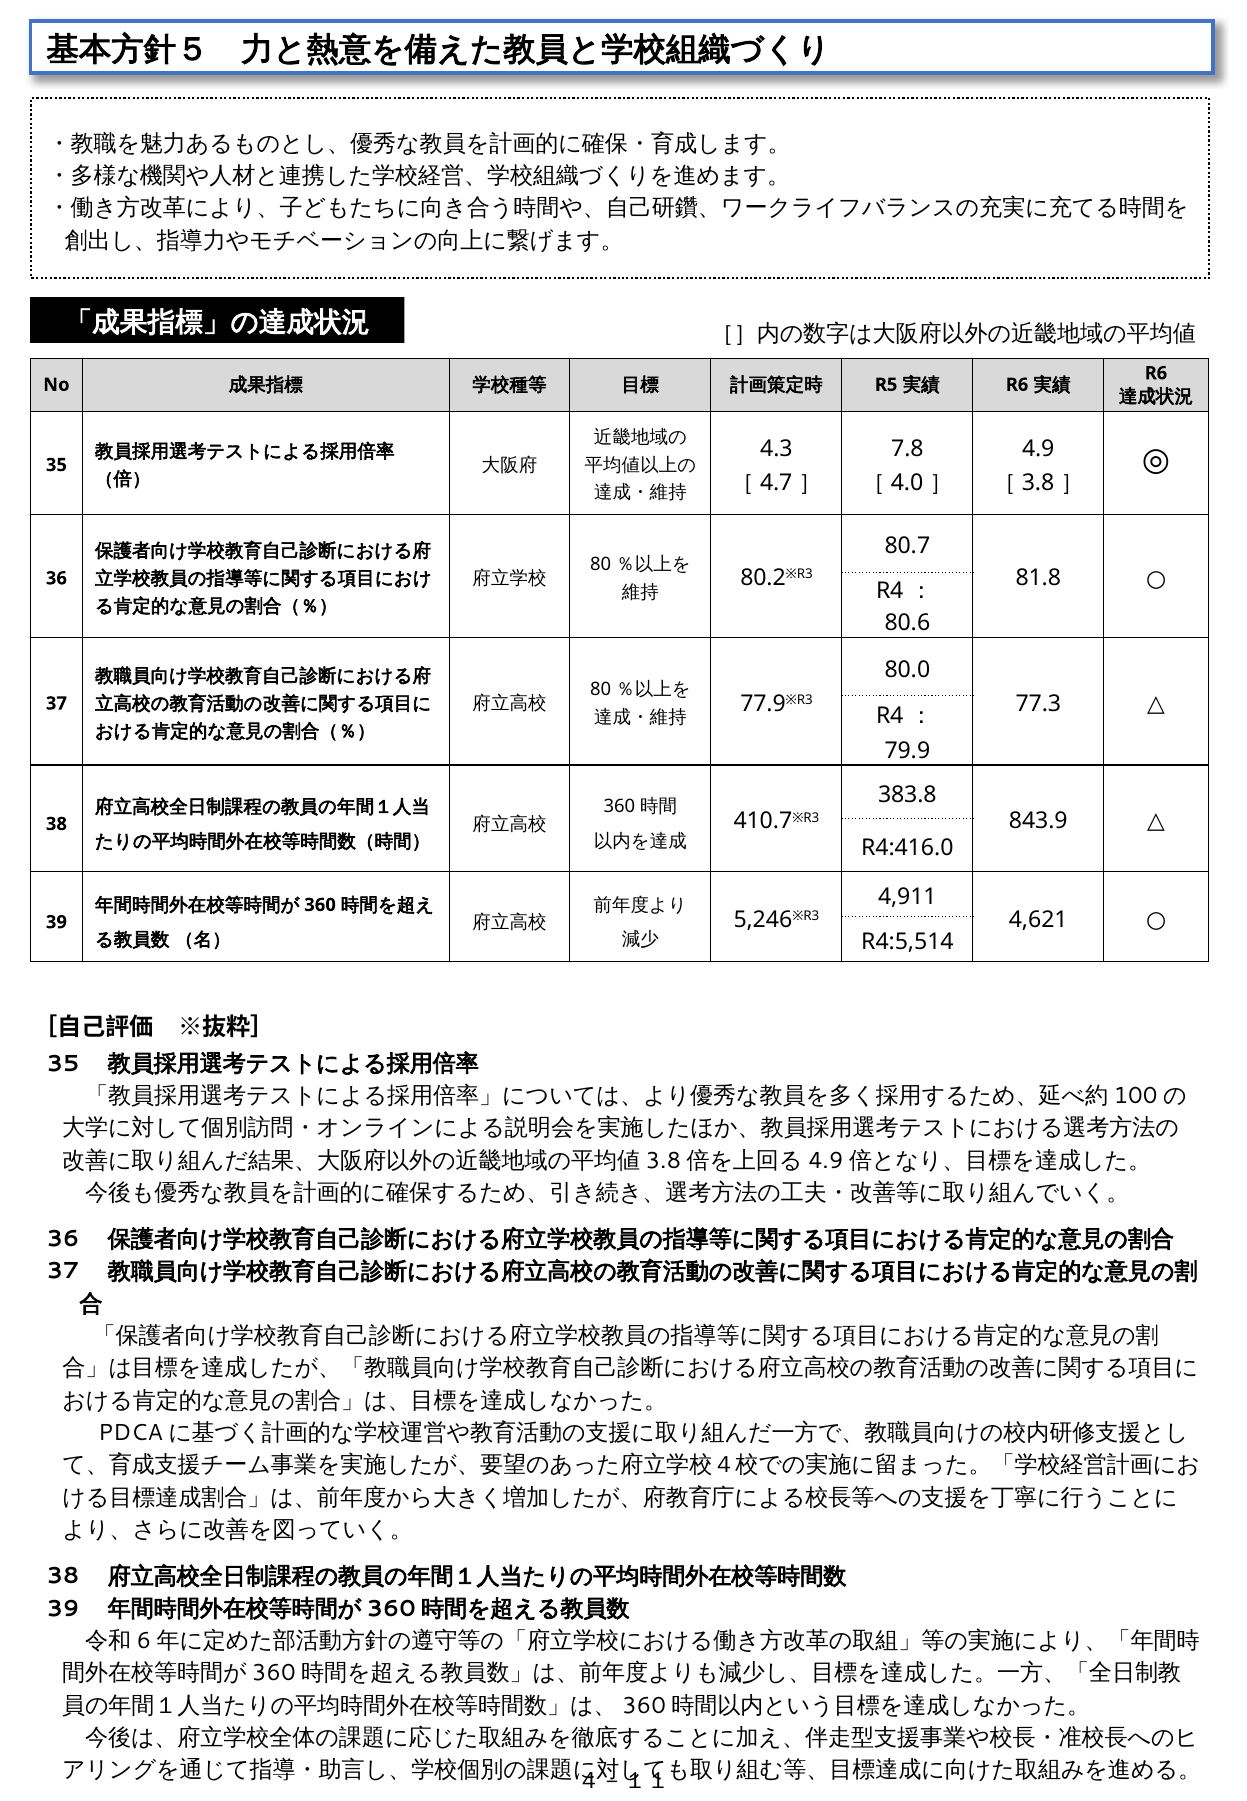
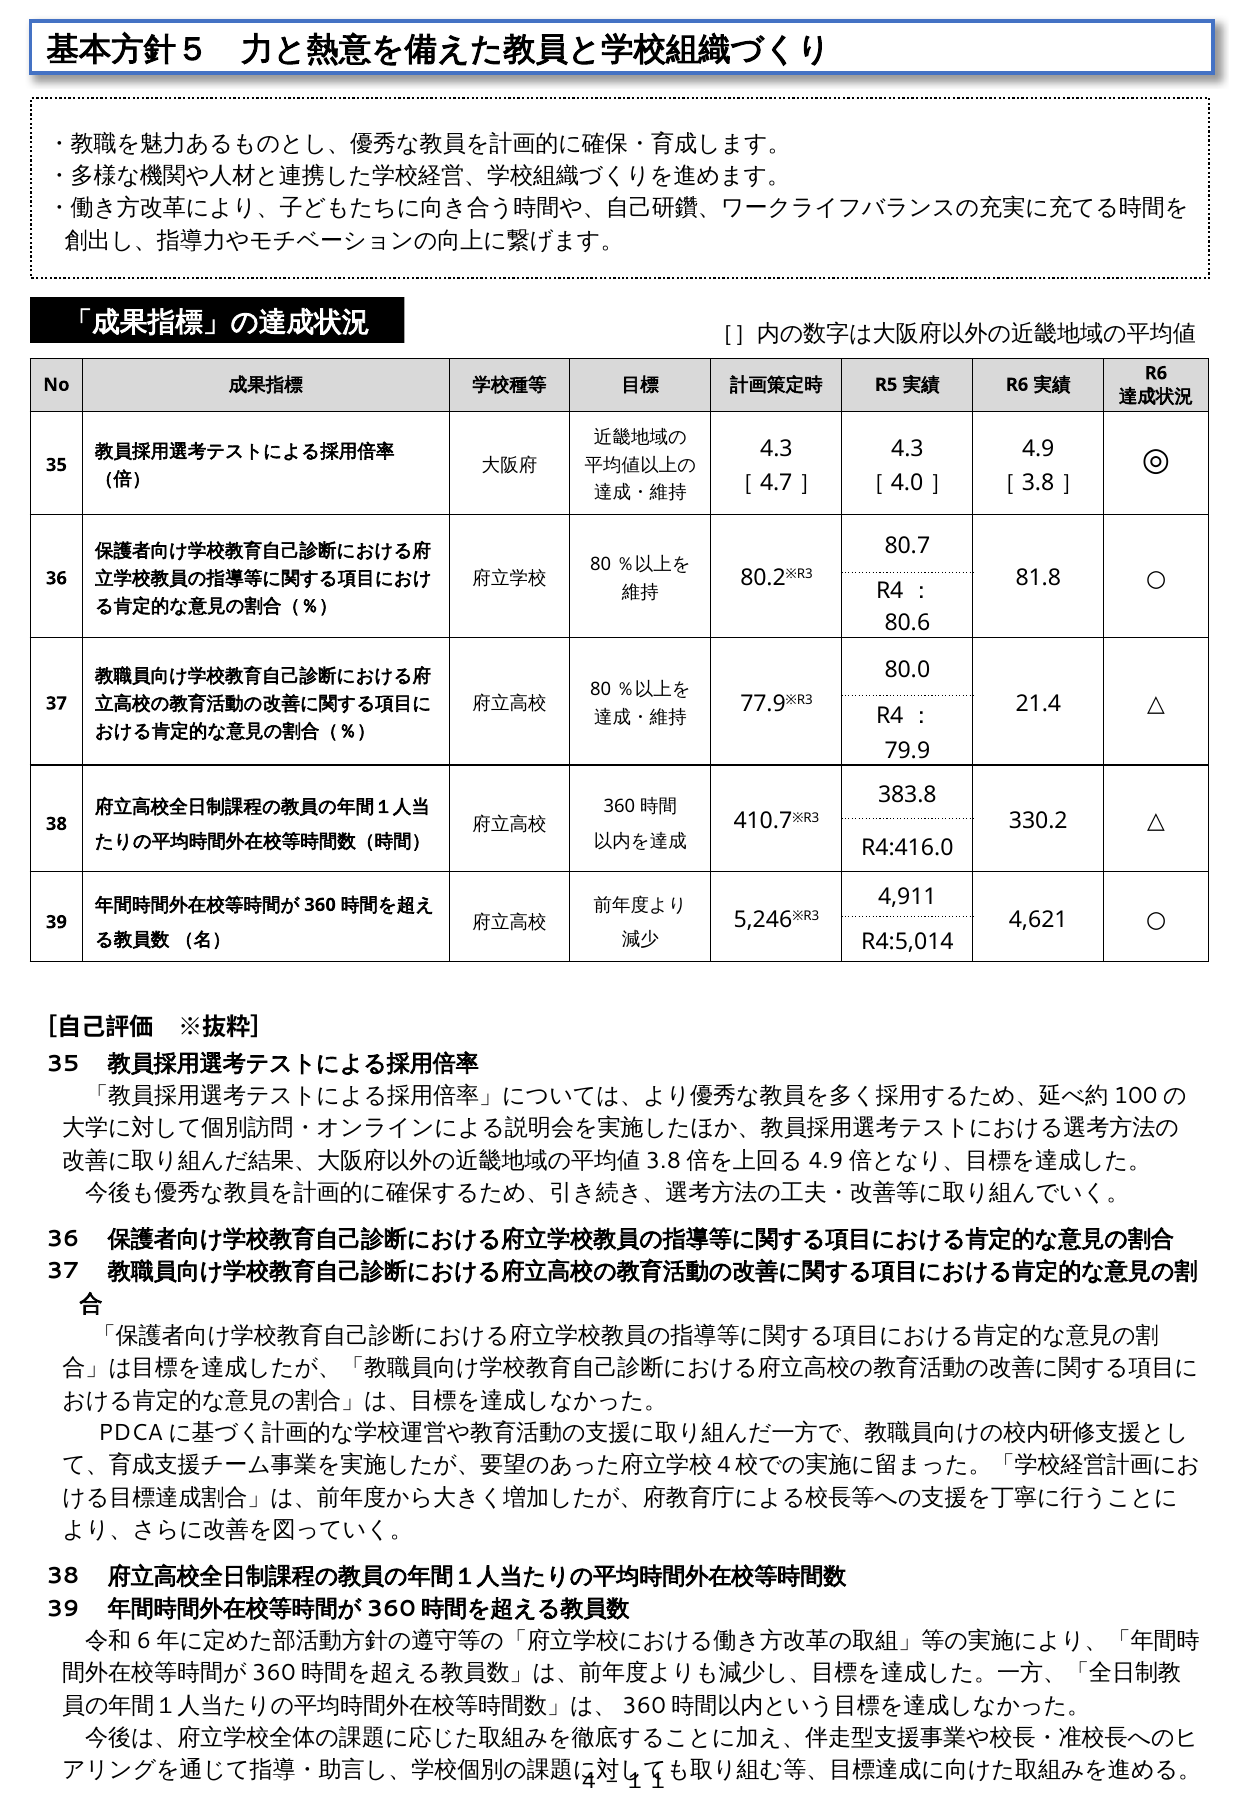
7.8 at (907, 449): 7.8 -> 4.3
77.3: 77.3 -> 21.4
843.9: 843.9 -> 330.2
R4:5,514: R4:5,514 -> R4:5,014
